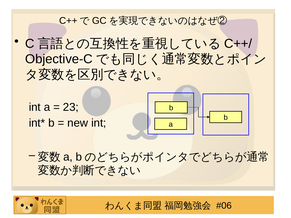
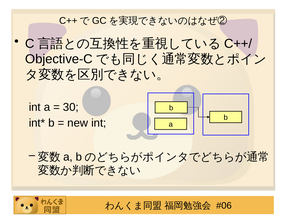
23: 23 -> 30
